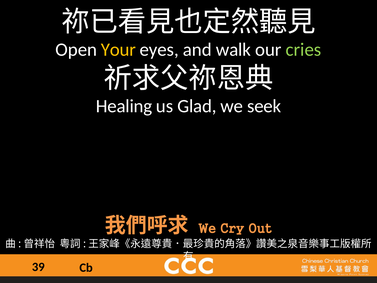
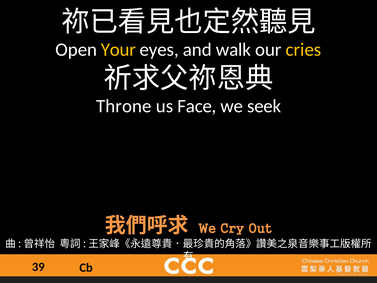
cries colour: light green -> yellow
Healing: Healing -> Throne
Glad: Glad -> Face
